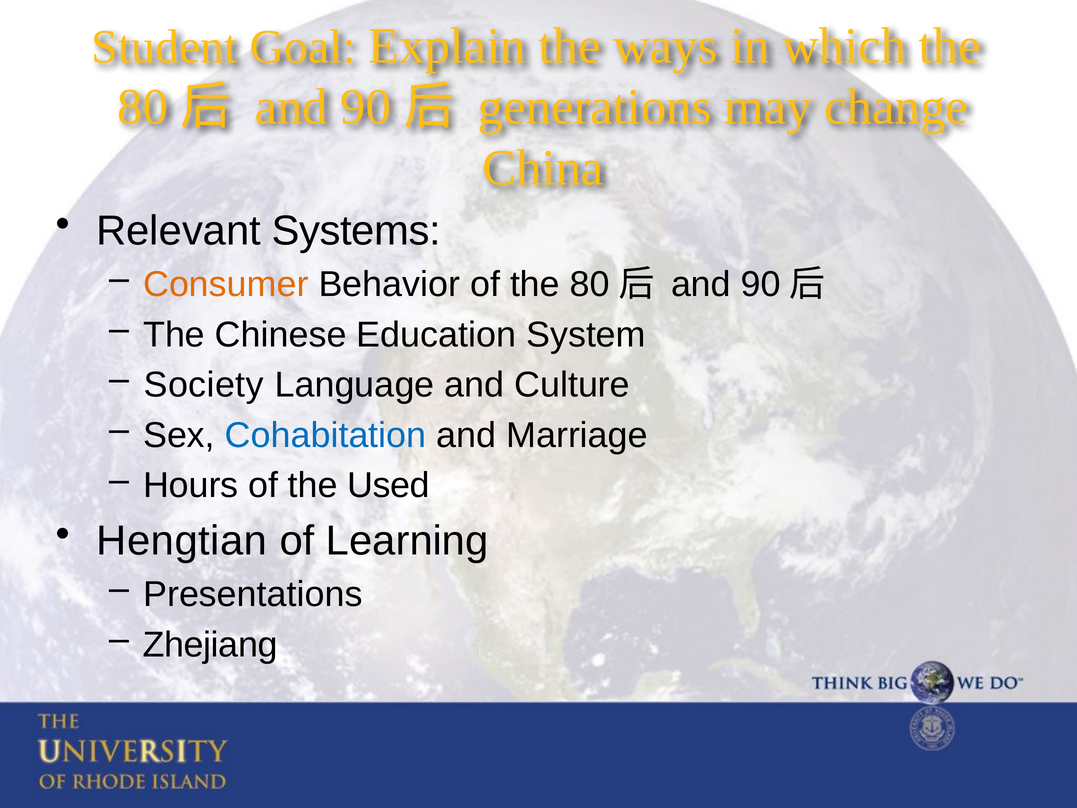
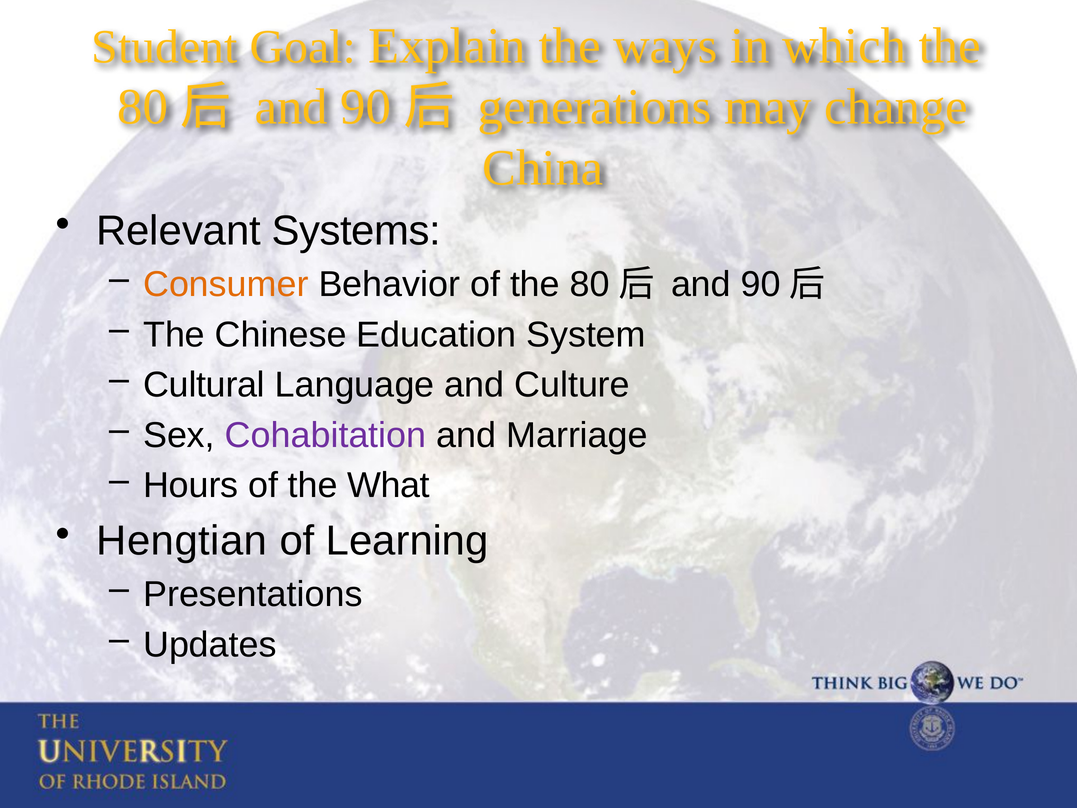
Society: Society -> Cultural
Cohabitation colour: blue -> purple
Used: Used -> What
Zhejiang: Zhejiang -> Updates
